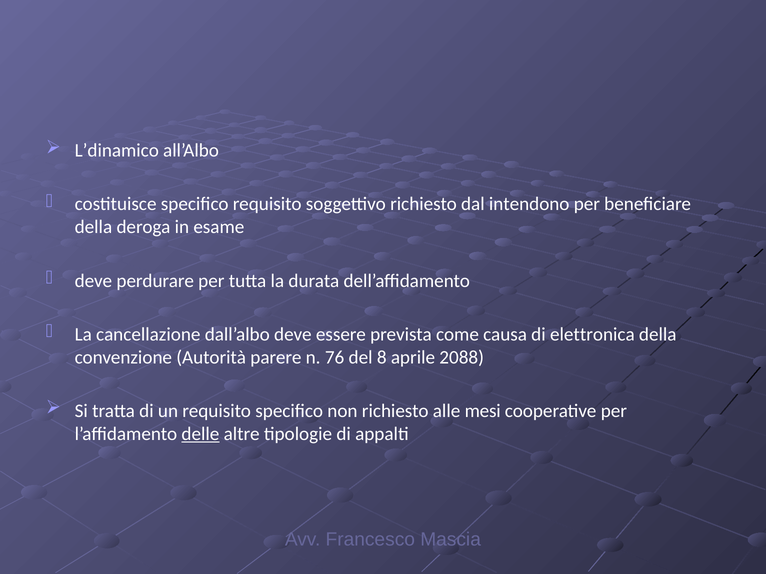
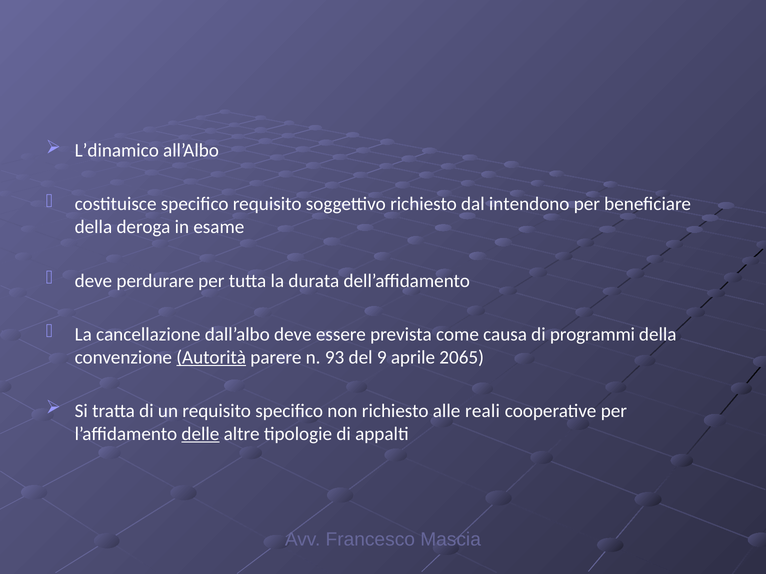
elettronica: elettronica -> programmi
Autorità underline: none -> present
76: 76 -> 93
8: 8 -> 9
2088: 2088 -> 2065
mesi: mesi -> reali
